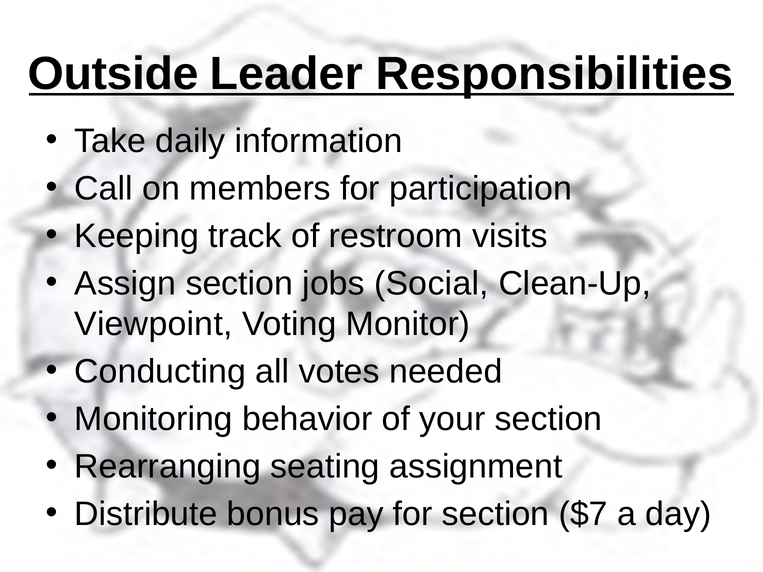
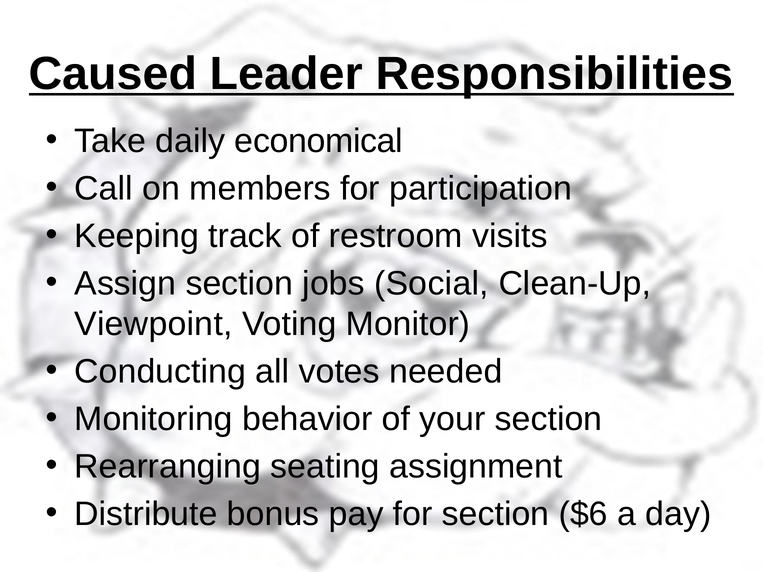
Outside: Outside -> Caused
information: information -> economical
$7: $7 -> $6
